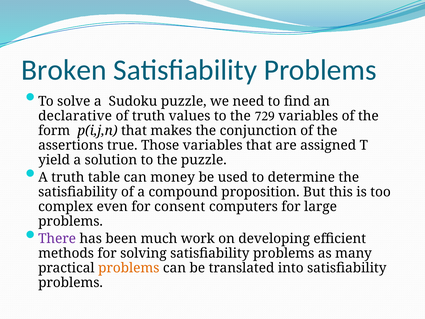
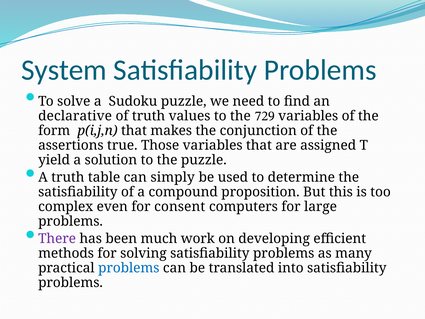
Broken: Broken -> System
money: money -> simply
problems at (129, 268) colour: orange -> blue
